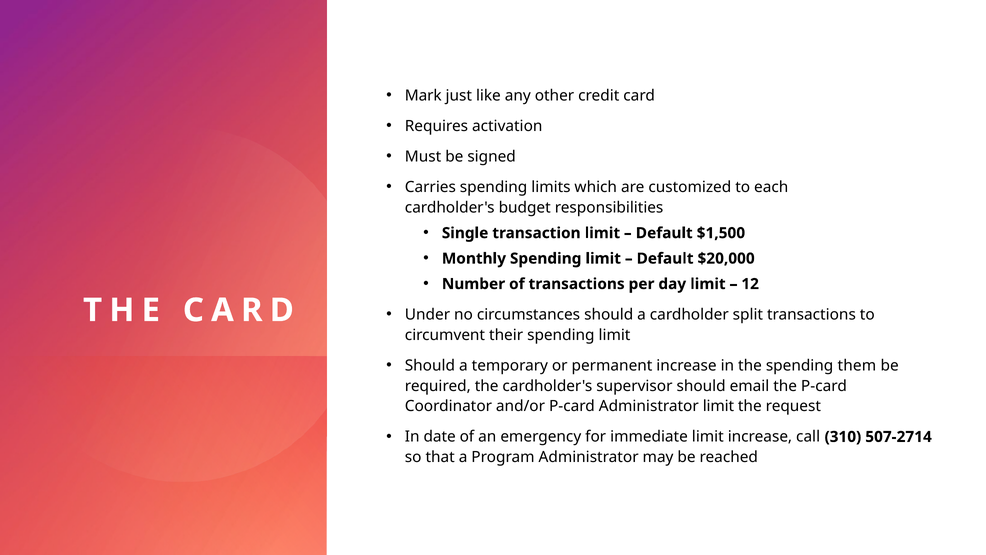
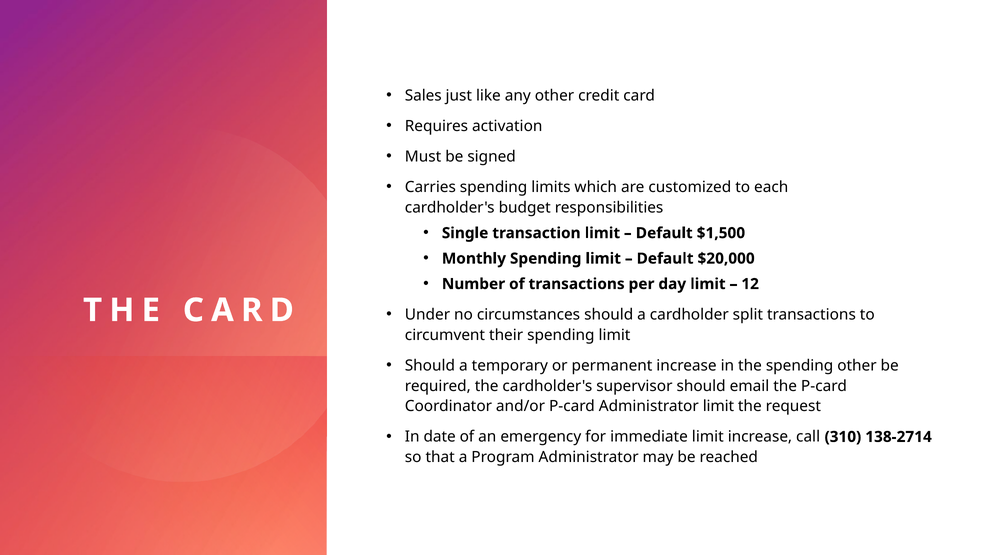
Mark: Mark -> Sales
spending them: them -> other
507-2714: 507-2714 -> 138-2714
